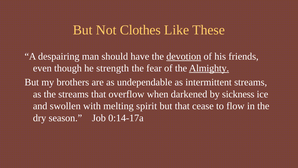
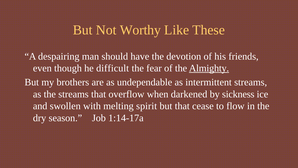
Clothes: Clothes -> Worthy
devotion underline: present -> none
strength: strength -> difficult
0:14-17a: 0:14-17a -> 1:14-17a
